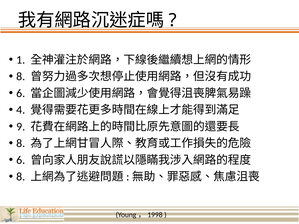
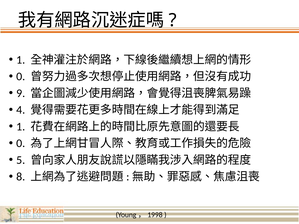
8 at (21, 77): 8 -> 0
6 at (21, 93): 6 -> 9
9 at (21, 127): 9 -> 1
8 at (21, 143): 8 -> 0
6 at (21, 160): 6 -> 5
